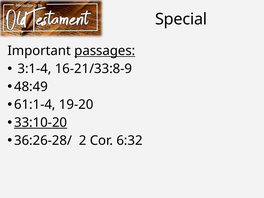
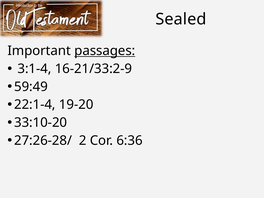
Special: Special -> Sealed
16-21/33:8-9: 16-21/33:8-9 -> 16-21/33:2-9
48:49: 48:49 -> 59:49
61:1-4: 61:1-4 -> 22:1-4
33:10-20 underline: present -> none
36:26-28/: 36:26-28/ -> 27:26-28/
6:32: 6:32 -> 6:36
